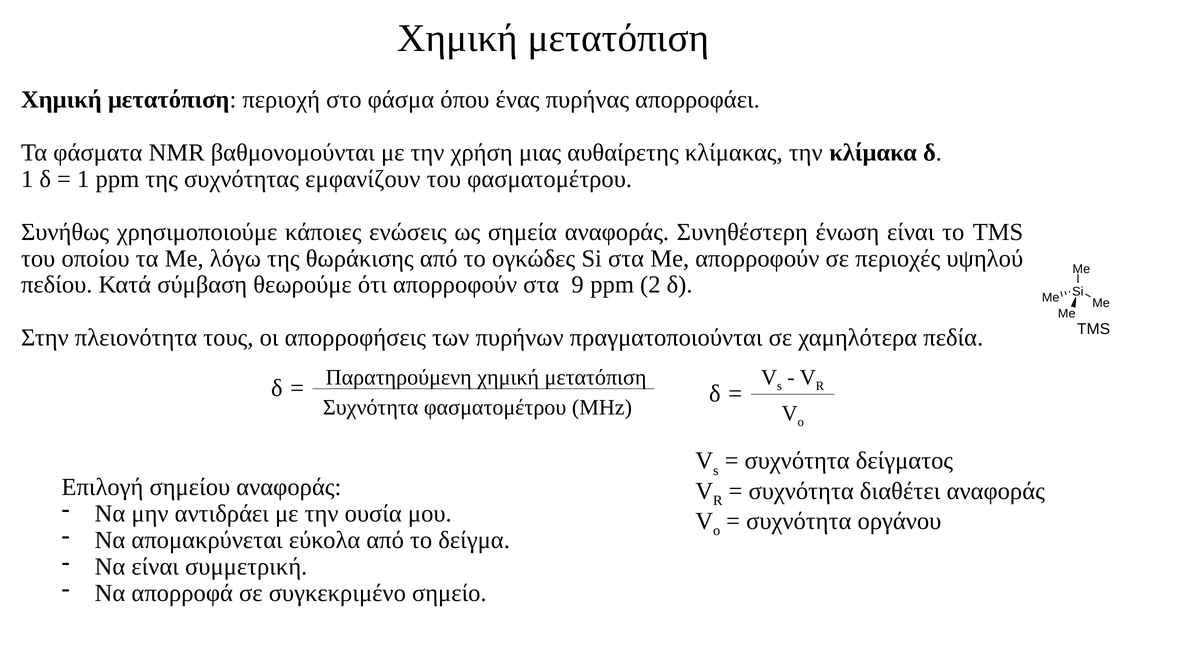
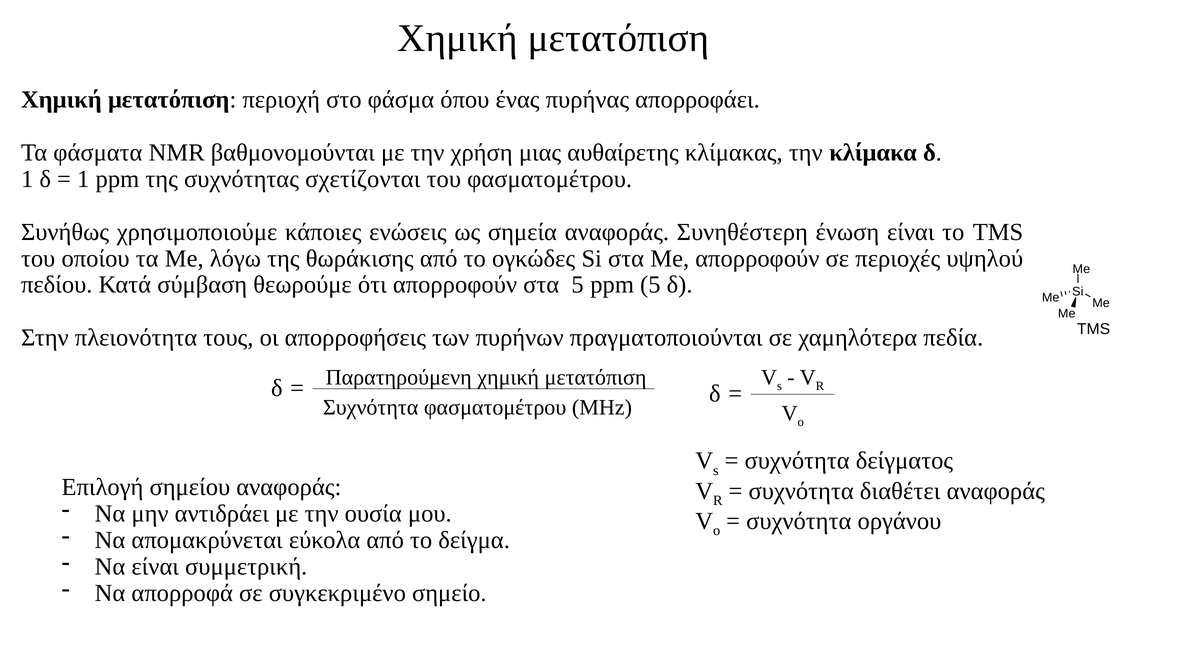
εμφανίζουν: εμφανίζουν -> σχετίζονται
στα 9: 9 -> 5
ppm 2: 2 -> 5
